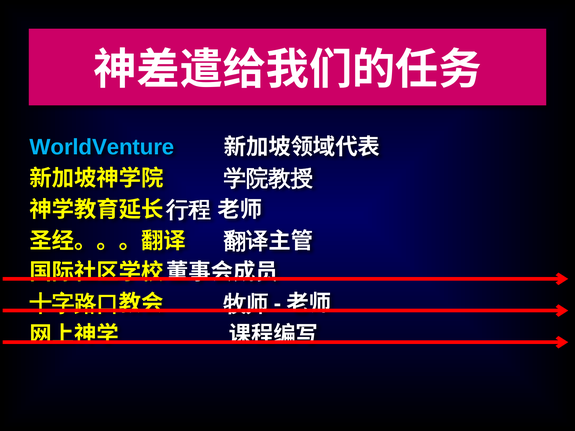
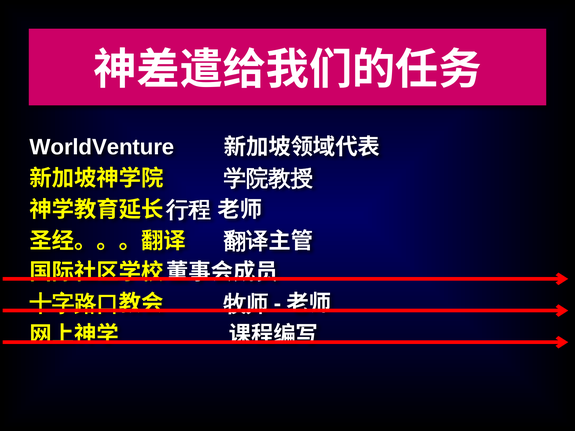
WorldVenture colour: light blue -> white
